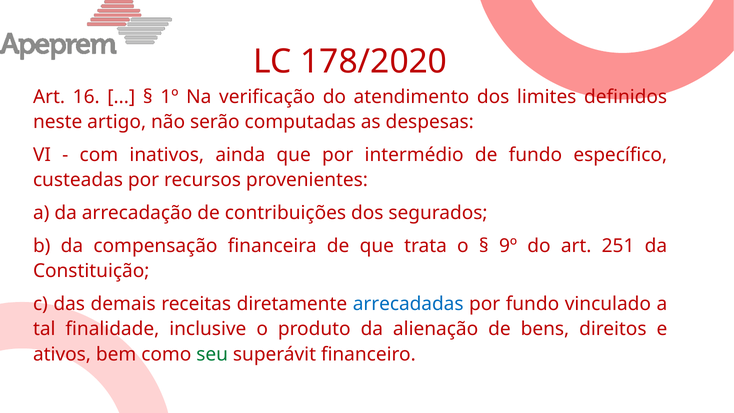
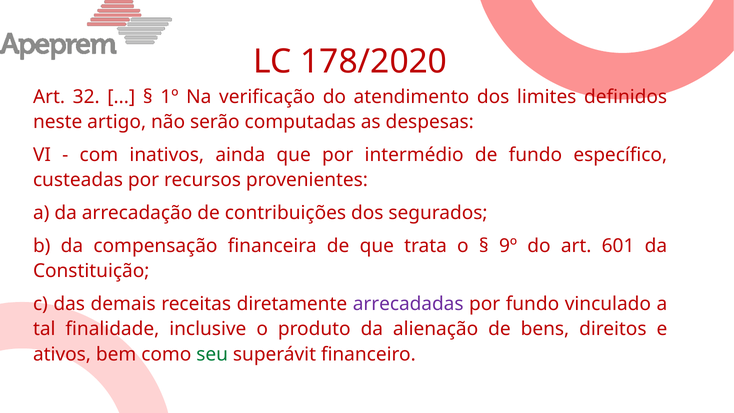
16: 16 -> 32
251: 251 -> 601
arrecadadas colour: blue -> purple
